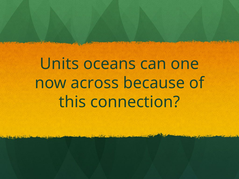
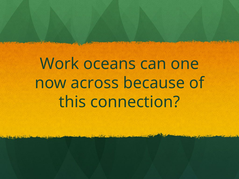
Units: Units -> Work
